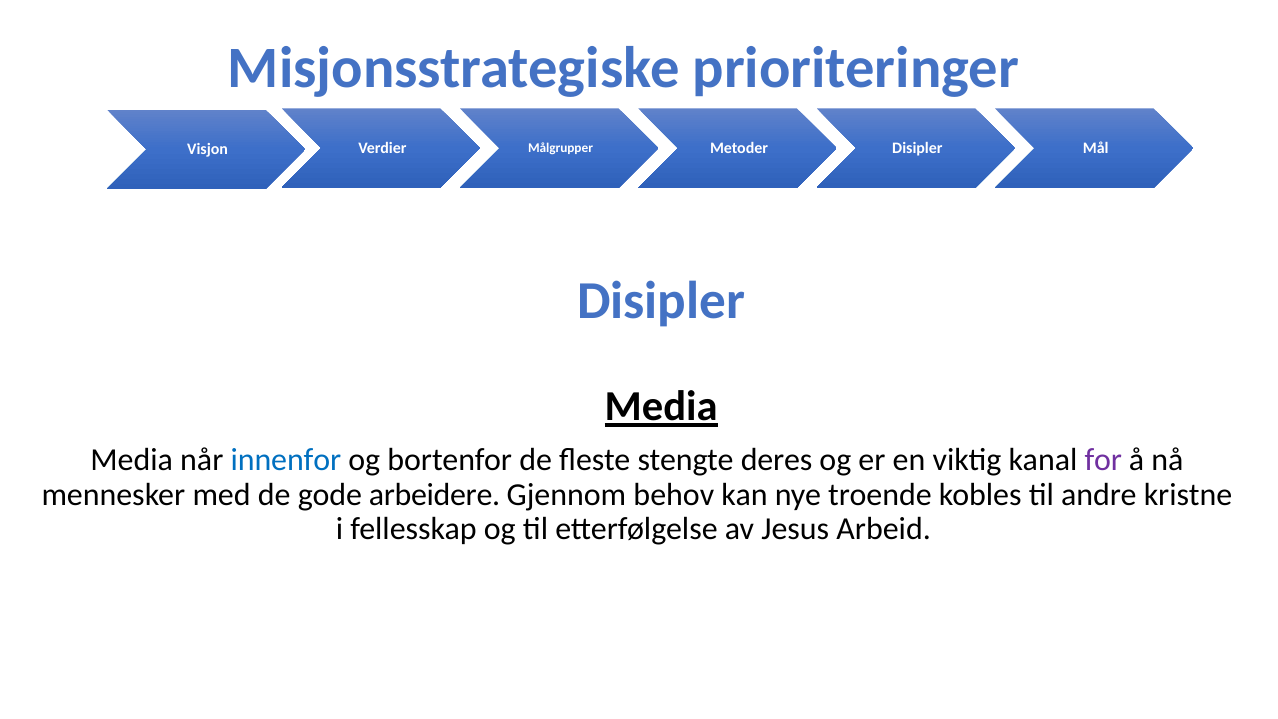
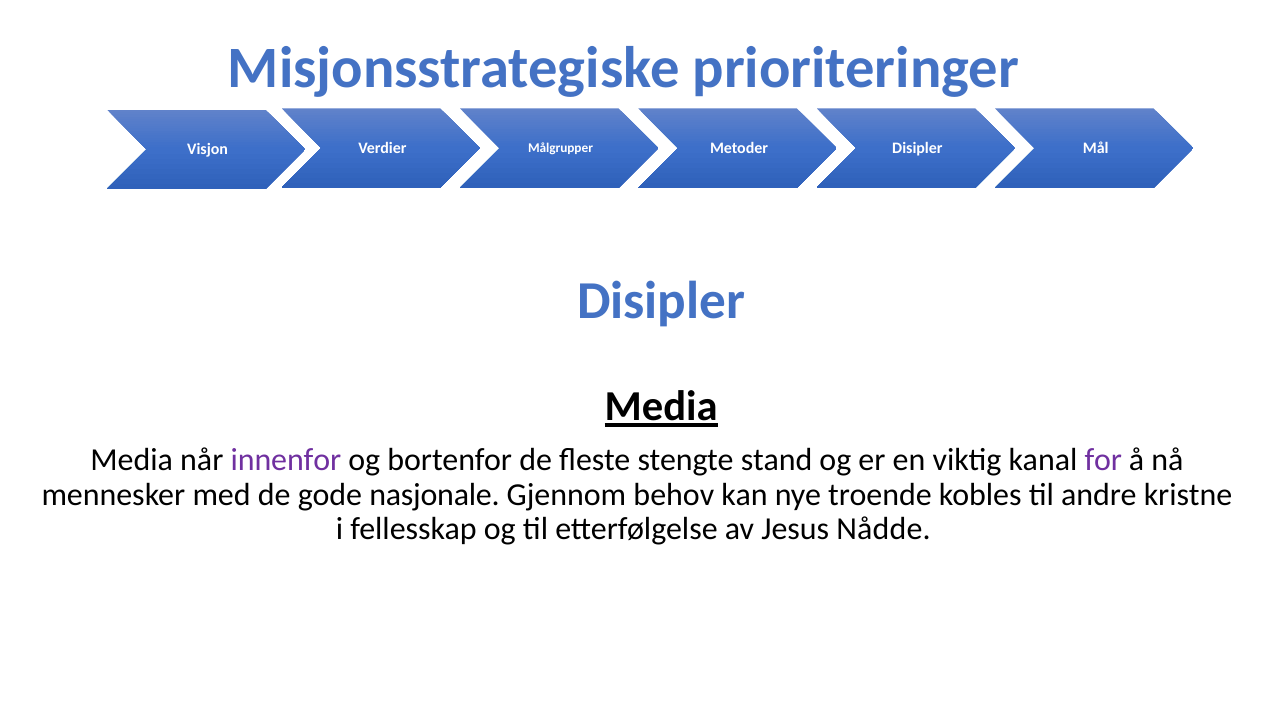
innenfor colour: blue -> purple
deres: deres -> stand
arbeidere: arbeidere -> nasjonale
Arbeid: Arbeid -> Nådde
